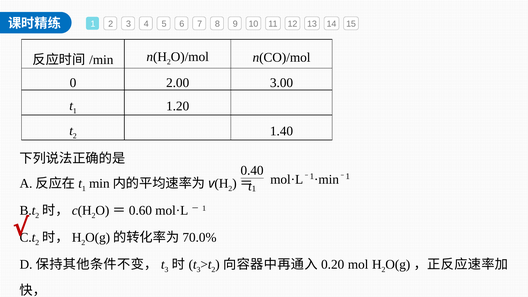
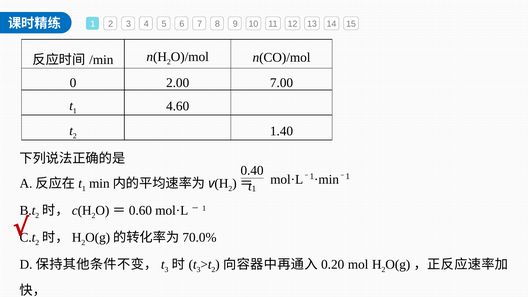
3.00: 3.00 -> 7.00
1.20: 1.20 -> 4.60
